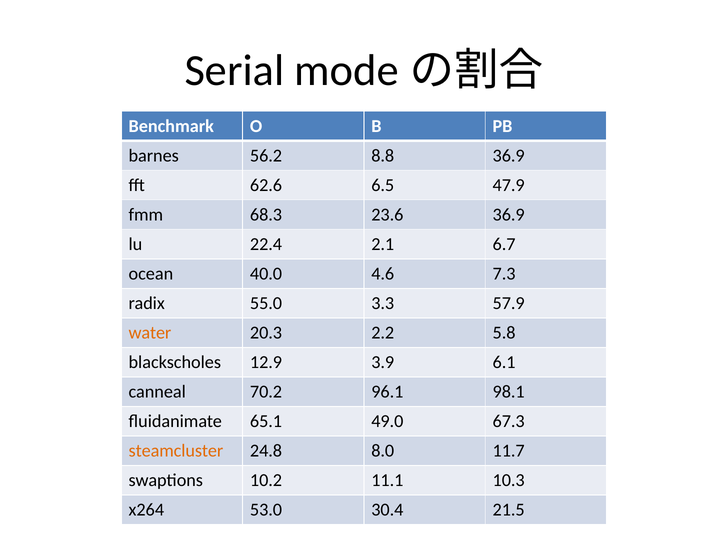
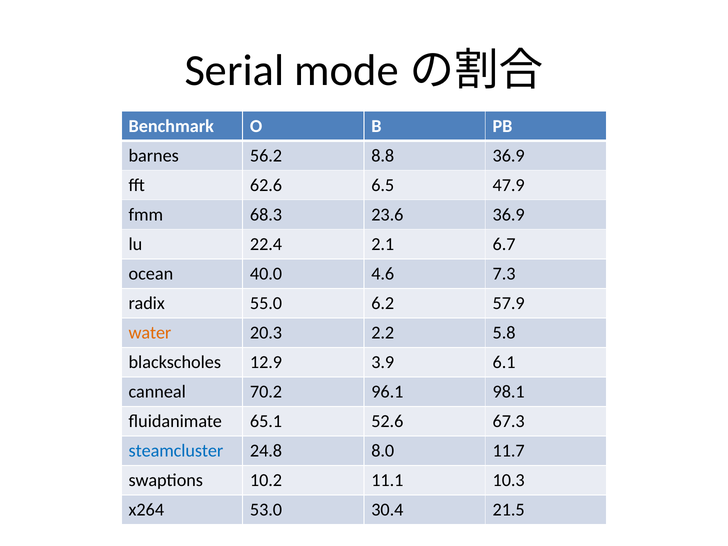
3.3: 3.3 -> 6.2
49.0: 49.0 -> 52.6
steamcluster colour: orange -> blue
